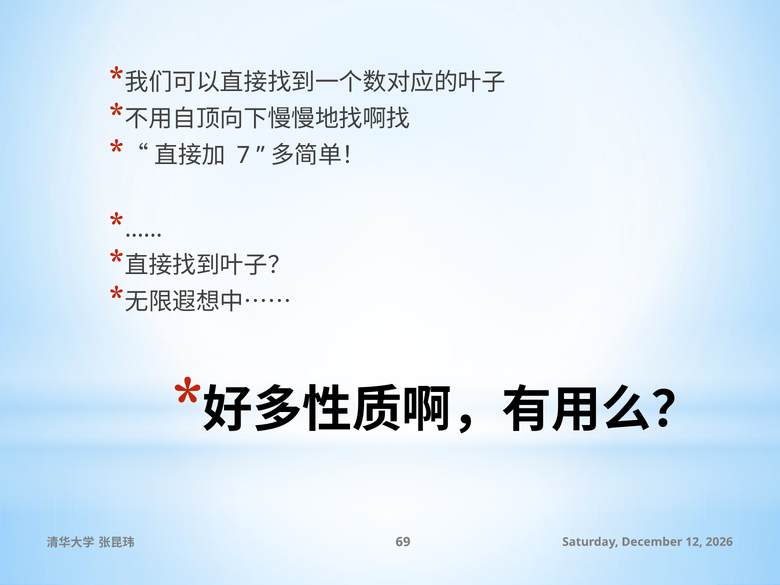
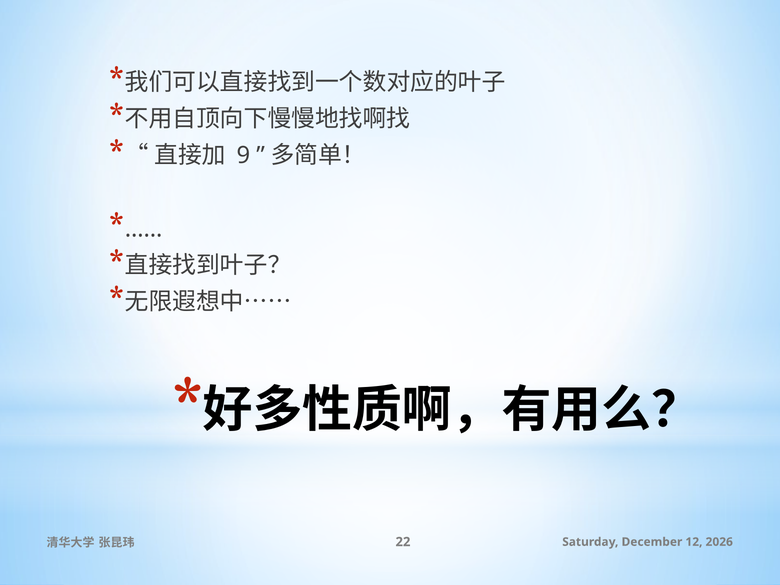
7: 7 -> 9
69: 69 -> 22
